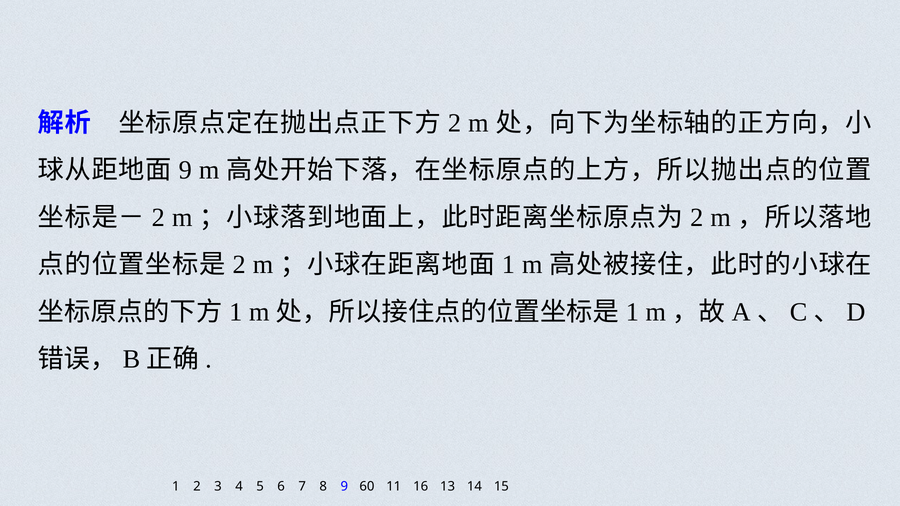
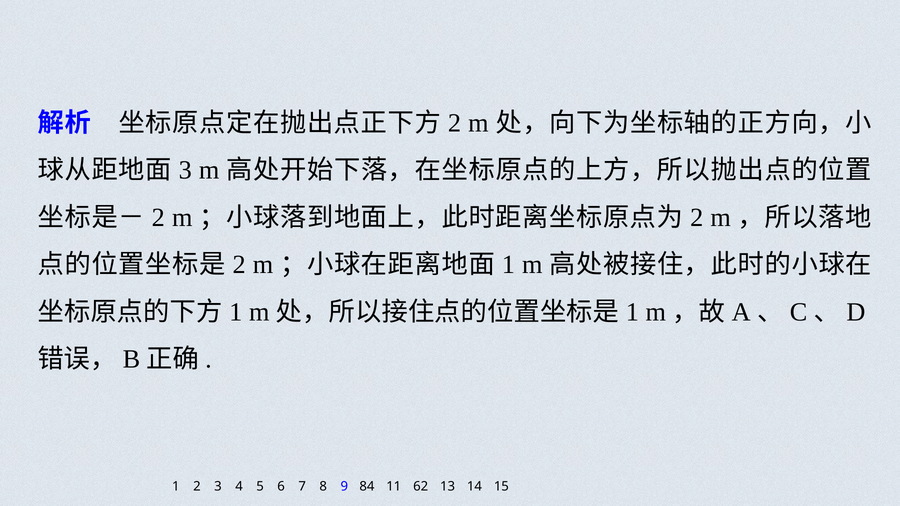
9 at (185, 170): 9 -> 3
60: 60 -> 84
16: 16 -> 62
